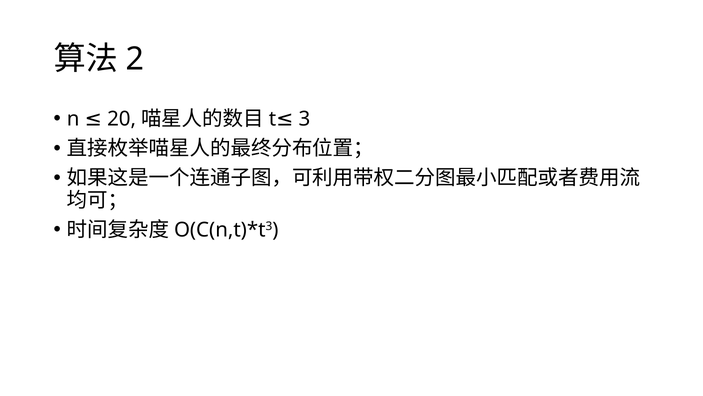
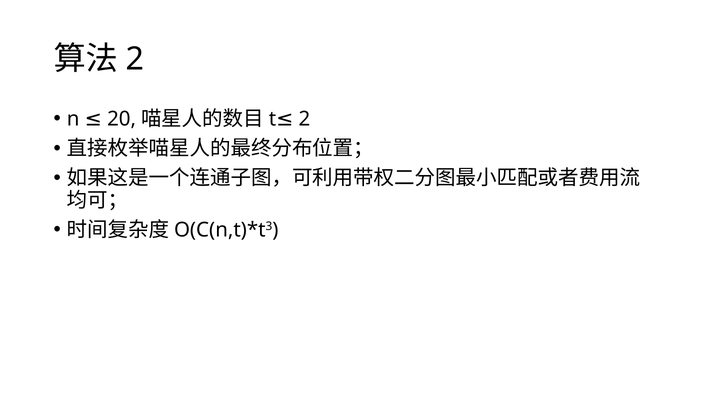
3 at (304, 119): 3 -> 2
